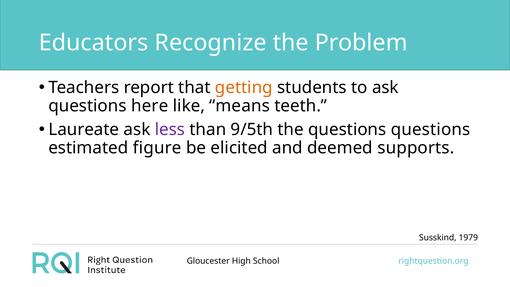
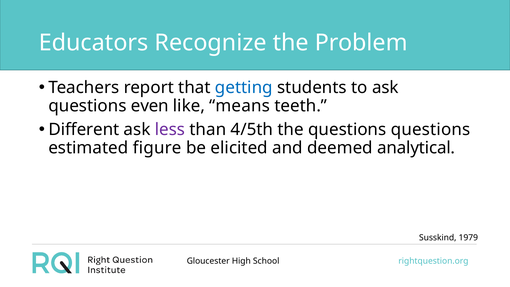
getting colour: orange -> blue
here: here -> even
Laureate: Laureate -> Different
9/5th: 9/5th -> 4/5th
supports: supports -> analytical
